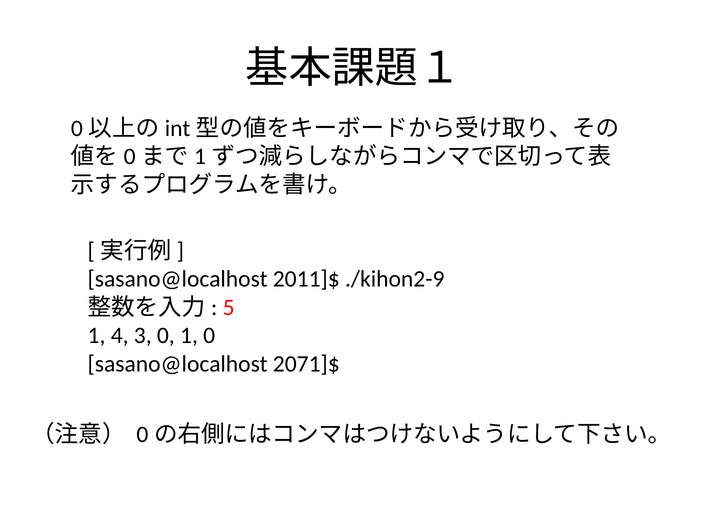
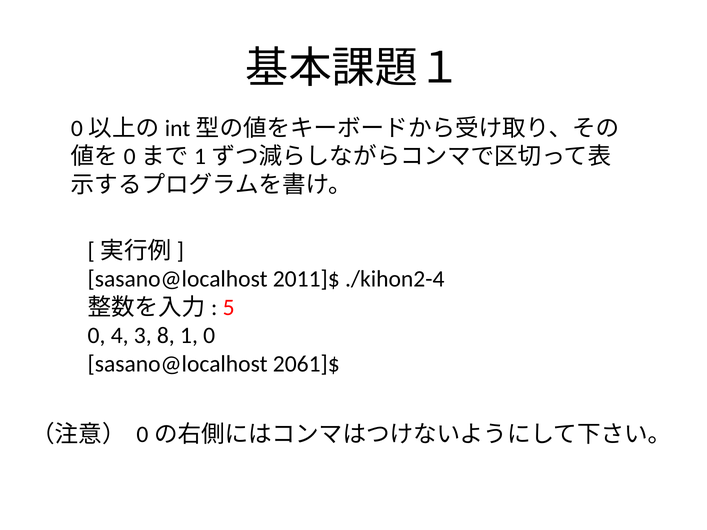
./kihon2-9: ./kihon2-9 -> ./kihon2-4
1 at (97, 336): 1 -> 0
3 0: 0 -> 8
2071]$: 2071]$ -> 2061]$
